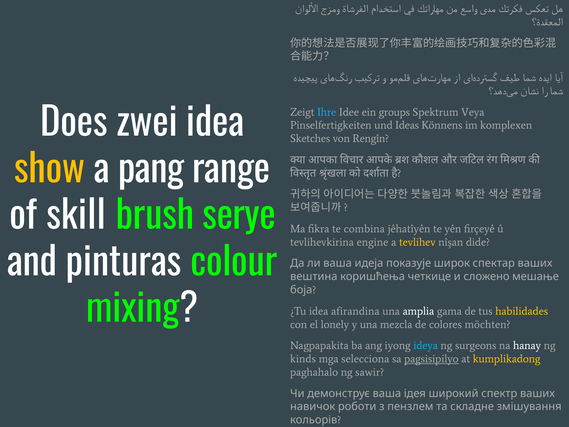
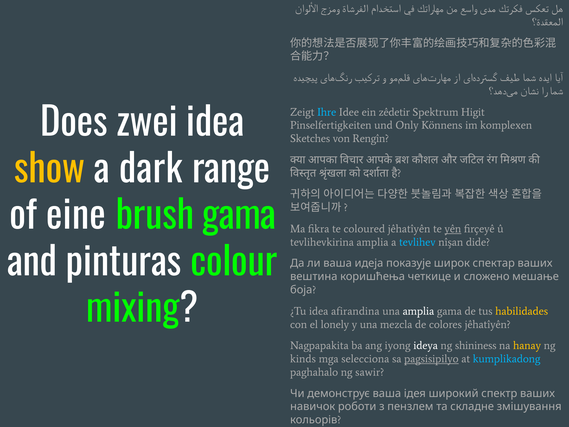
groups: groups -> zêdetir
Veya: Veya -> Higit
Ideas: Ideas -> Only
pang: pang -> dark
skill: skill -> eine
brush serye: serye -> gama
combina: combina -> coloured
yên underline: none -> present
tevlihevkirina engine: engine -> amplia
tevlihev colour: yellow -> light blue
colores möchten: möchten -> jêhatîyên
ideya colour: light blue -> white
surgeons: surgeons -> shininess
hanay colour: white -> yellow
kumplikadong colour: yellow -> light blue
